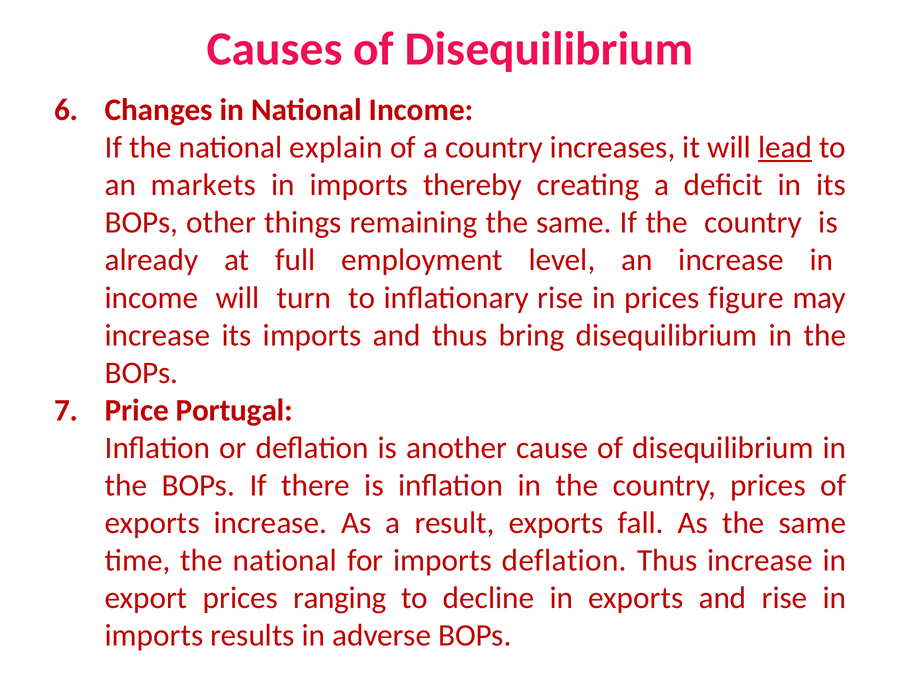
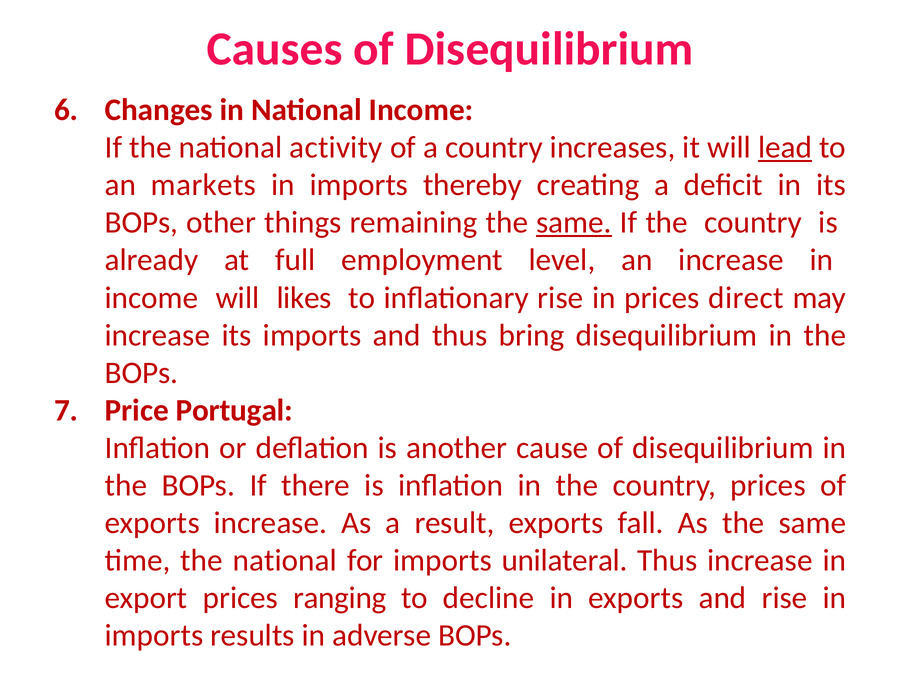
explain: explain -> activity
same at (574, 223) underline: none -> present
turn: turn -> likes
figure: figure -> direct
imports deflation: deflation -> unilateral
